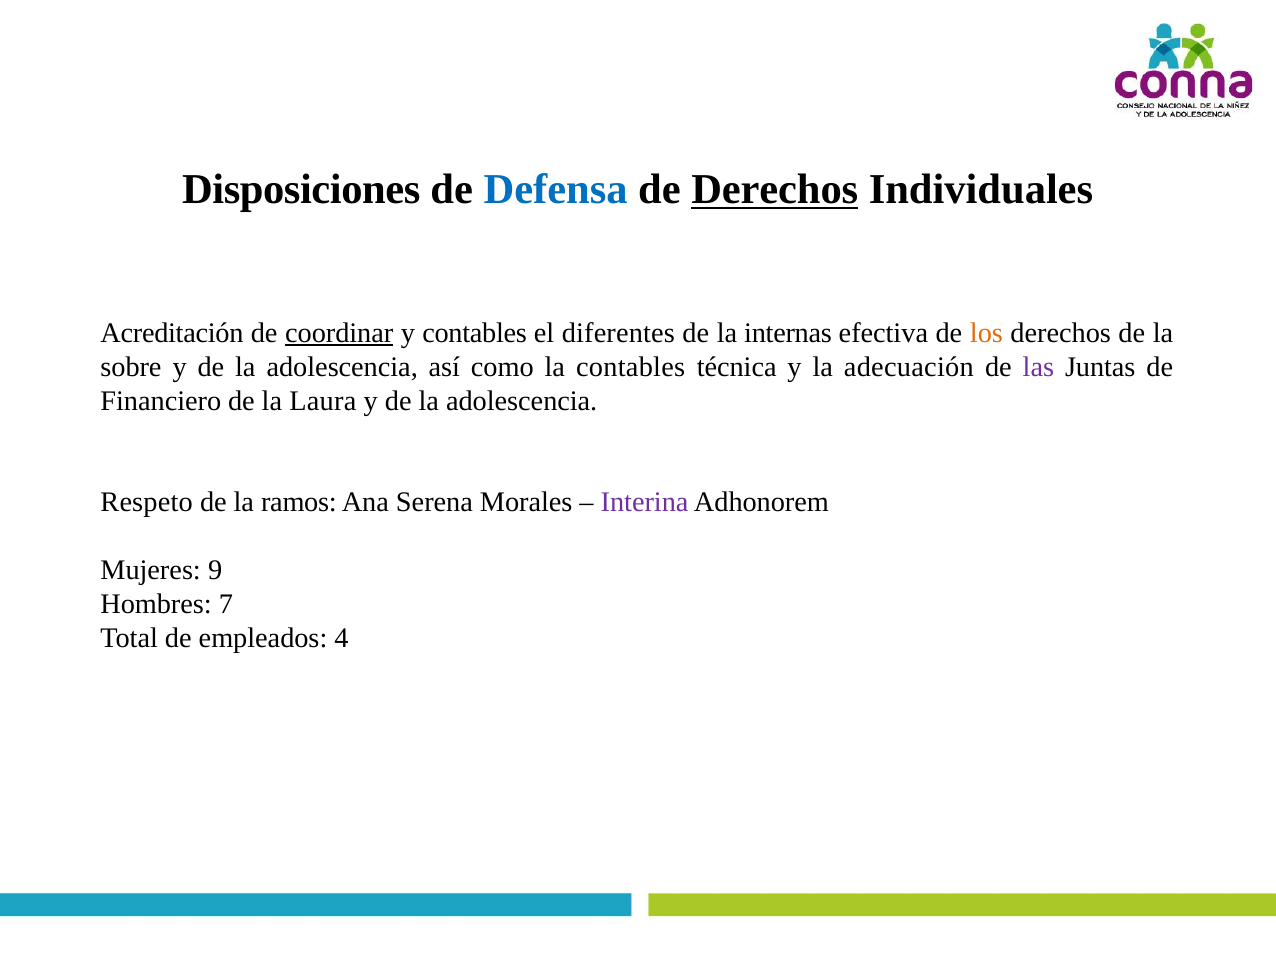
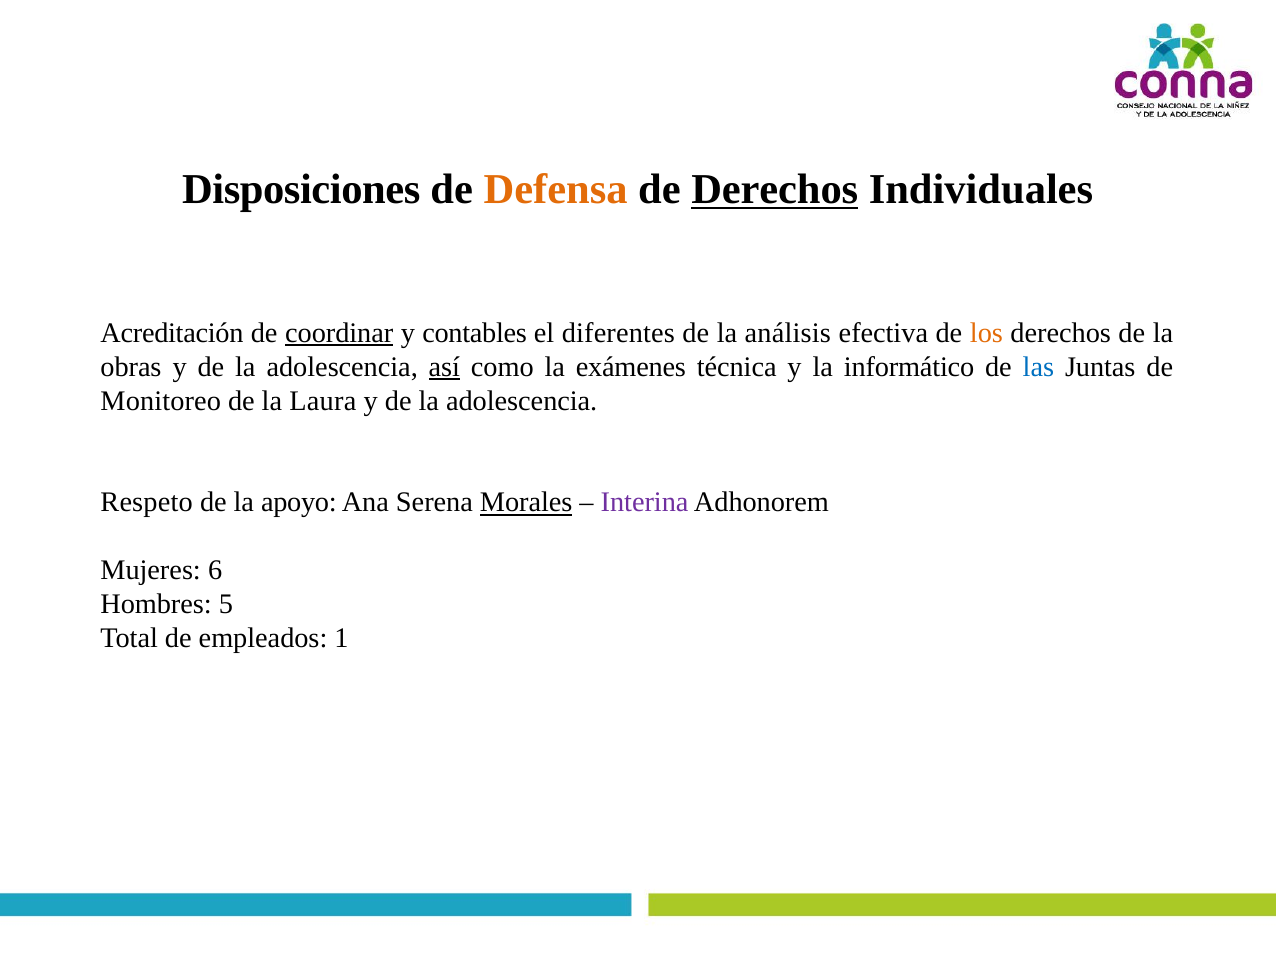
Defensa colour: blue -> orange
internas: internas -> análisis
sobre: sobre -> obras
así underline: none -> present
la contables: contables -> exámenes
adecuación: adecuación -> informático
las colour: purple -> blue
Financiero: Financiero -> Monitoreo
ramos: ramos -> apoyo
Morales underline: none -> present
9: 9 -> 6
7: 7 -> 5
4: 4 -> 1
